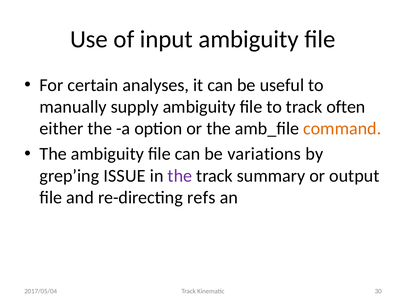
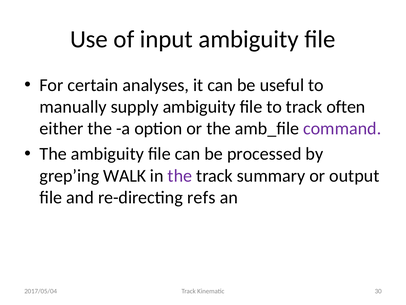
command colour: orange -> purple
variations: variations -> processed
ISSUE: ISSUE -> WALK
